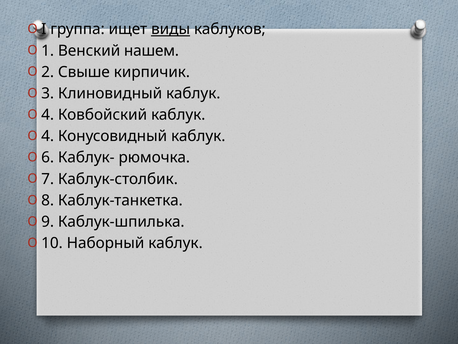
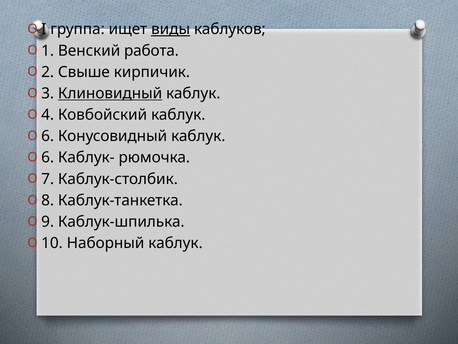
нашем: нашем -> работа
Клиновидный underline: none -> present
4 at (48, 136): 4 -> 6
